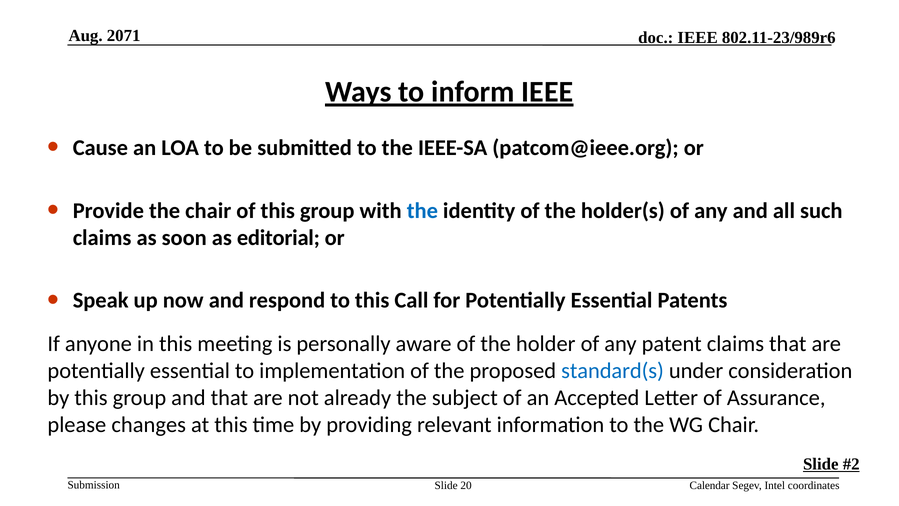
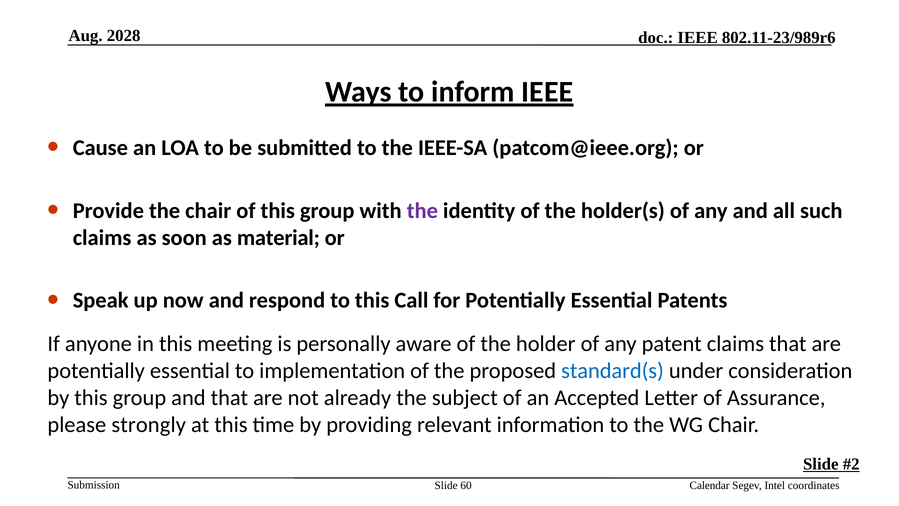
2071: 2071 -> 2028
the at (422, 210) colour: blue -> purple
editorial: editorial -> material
changes: changes -> strongly
20: 20 -> 60
